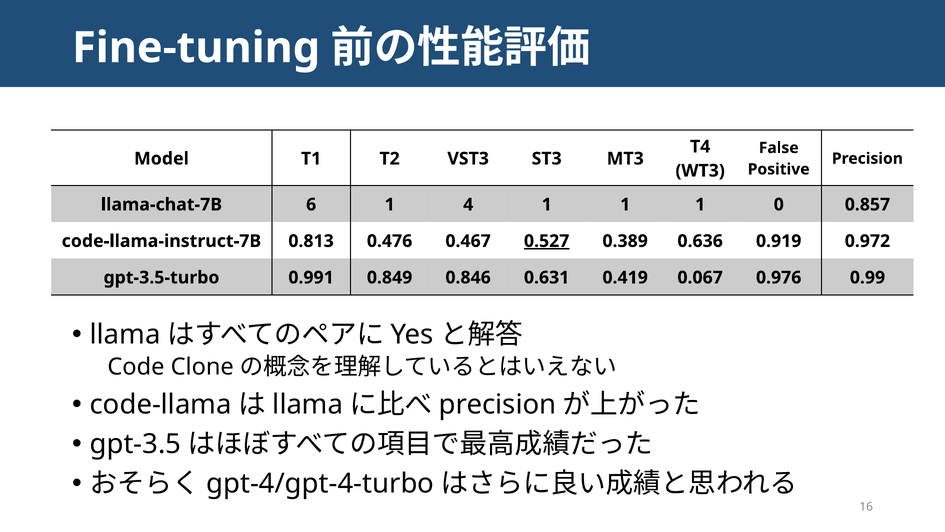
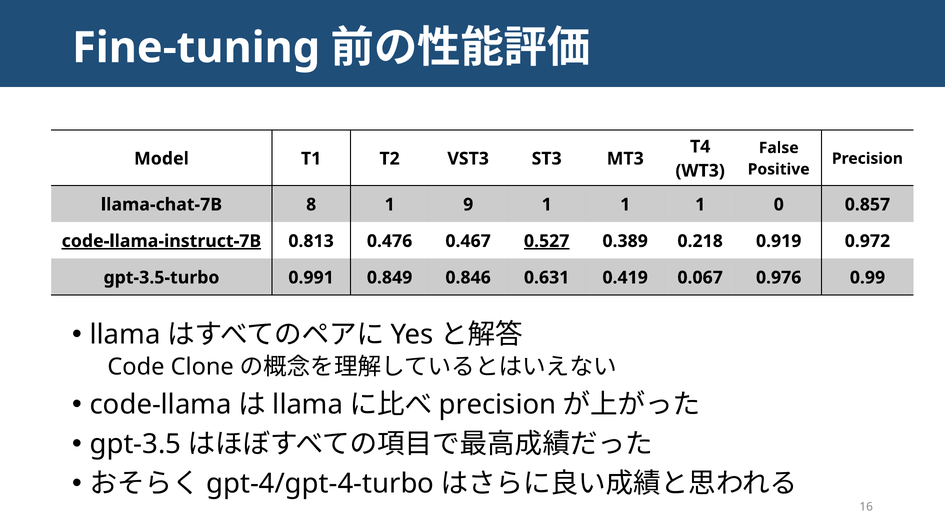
6: 6 -> 8
4: 4 -> 9
code-llama-instruct-7B underline: none -> present
0.636: 0.636 -> 0.218
